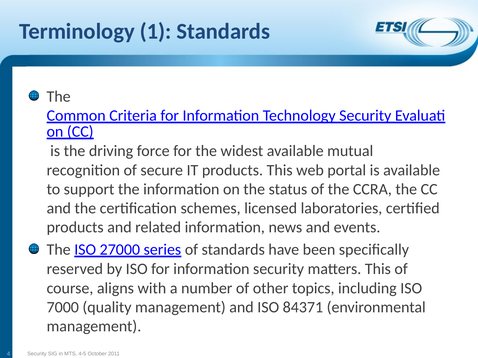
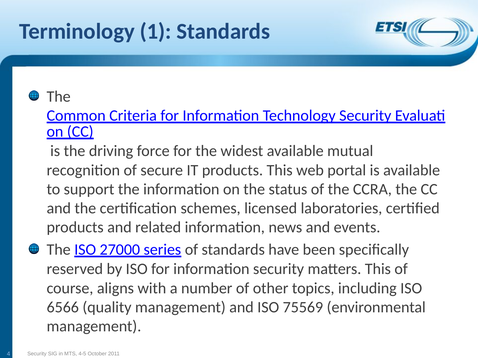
7000: 7000 -> 6566
84371: 84371 -> 75569
